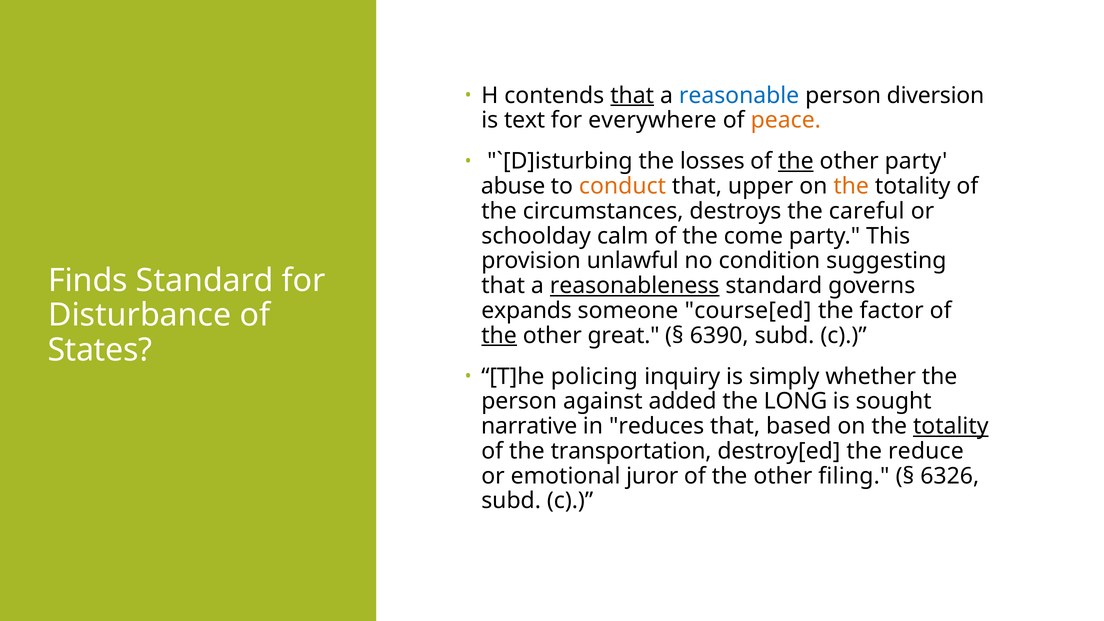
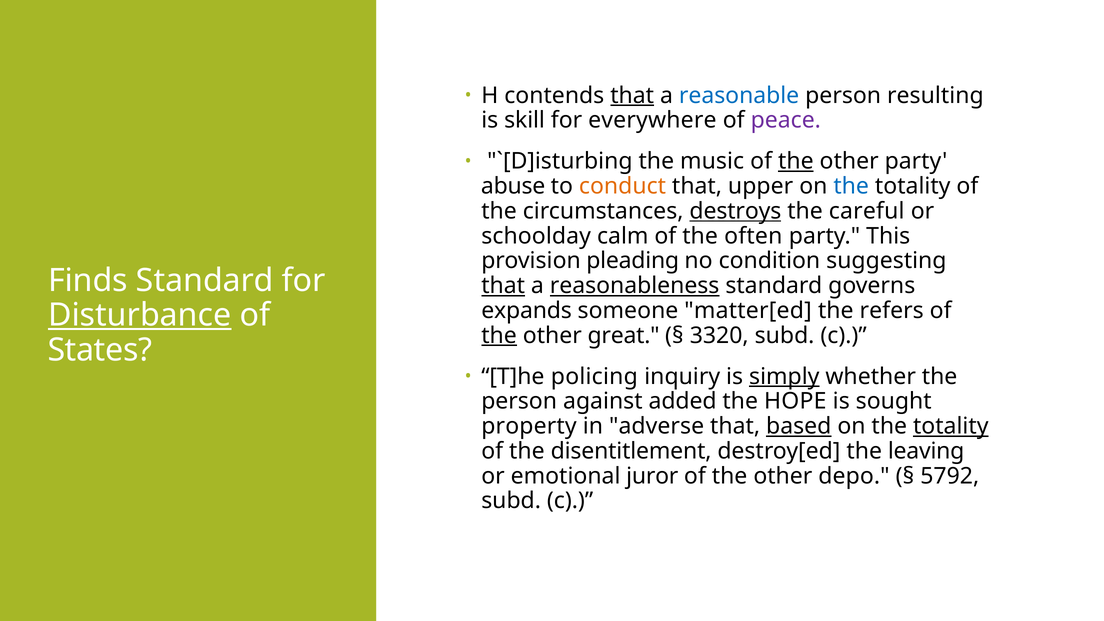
diversion: diversion -> resulting
text: text -> skill
peace colour: orange -> purple
losses: losses -> music
the at (851, 186) colour: orange -> blue
destroys underline: none -> present
come: come -> often
unlawful: unlawful -> pleading
that at (503, 286) underline: none -> present
course[ed: course[ed -> matter[ed
factor: factor -> refers
Disturbance underline: none -> present
6390: 6390 -> 3320
simply underline: none -> present
LONG: LONG -> HOPE
narrative: narrative -> property
reduces: reduces -> adverse
based underline: none -> present
transportation: transportation -> disentitlement
reduce: reduce -> leaving
filing: filing -> depo
6326: 6326 -> 5792
